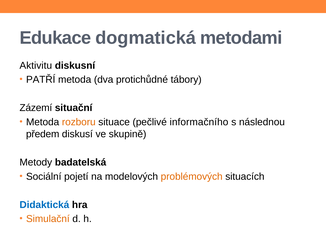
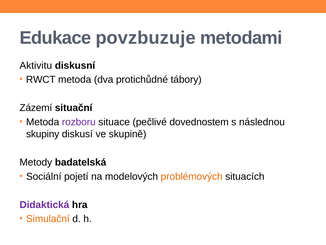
dogmatická: dogmatická -> povzbuzuje
PATŘÍ: PATŘÍ -> RWCT
rozboru colour: orange -> purple
informačního: informačního -> dovednostem
předem: předem -> skupiny
Didaktická colour: blue -> purple
